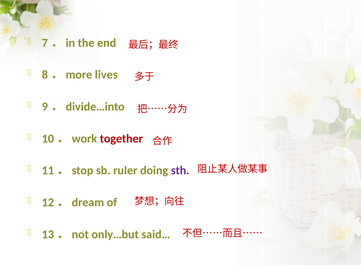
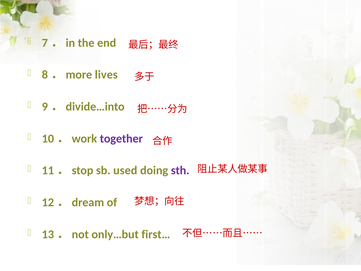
together colour: red -> purple
ruler: ruler -> used
said…: said… -> first…
